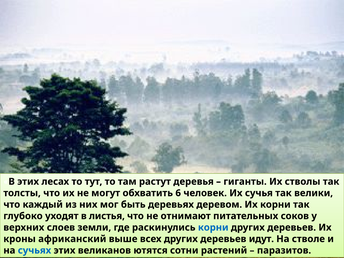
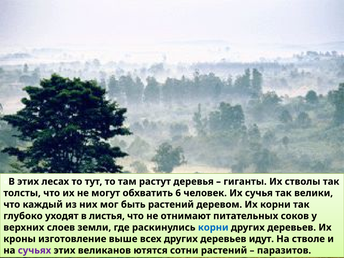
быть деревьях: деревьях -> растений
африканский: африканский -> изготовление
сучьях colour: blue -> purple
